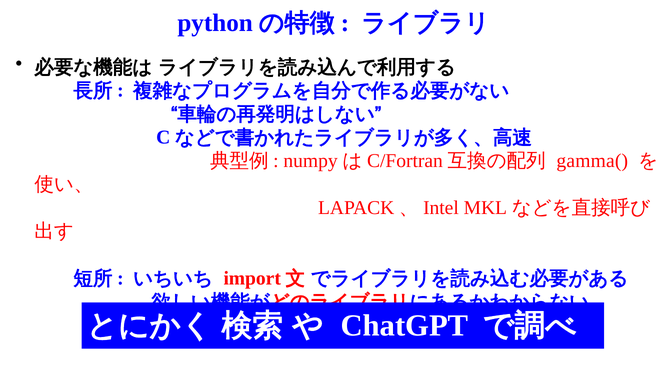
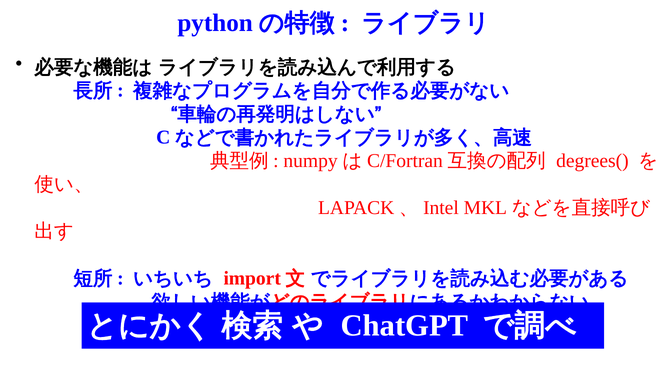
gamma(: gamma( -> degrees(
